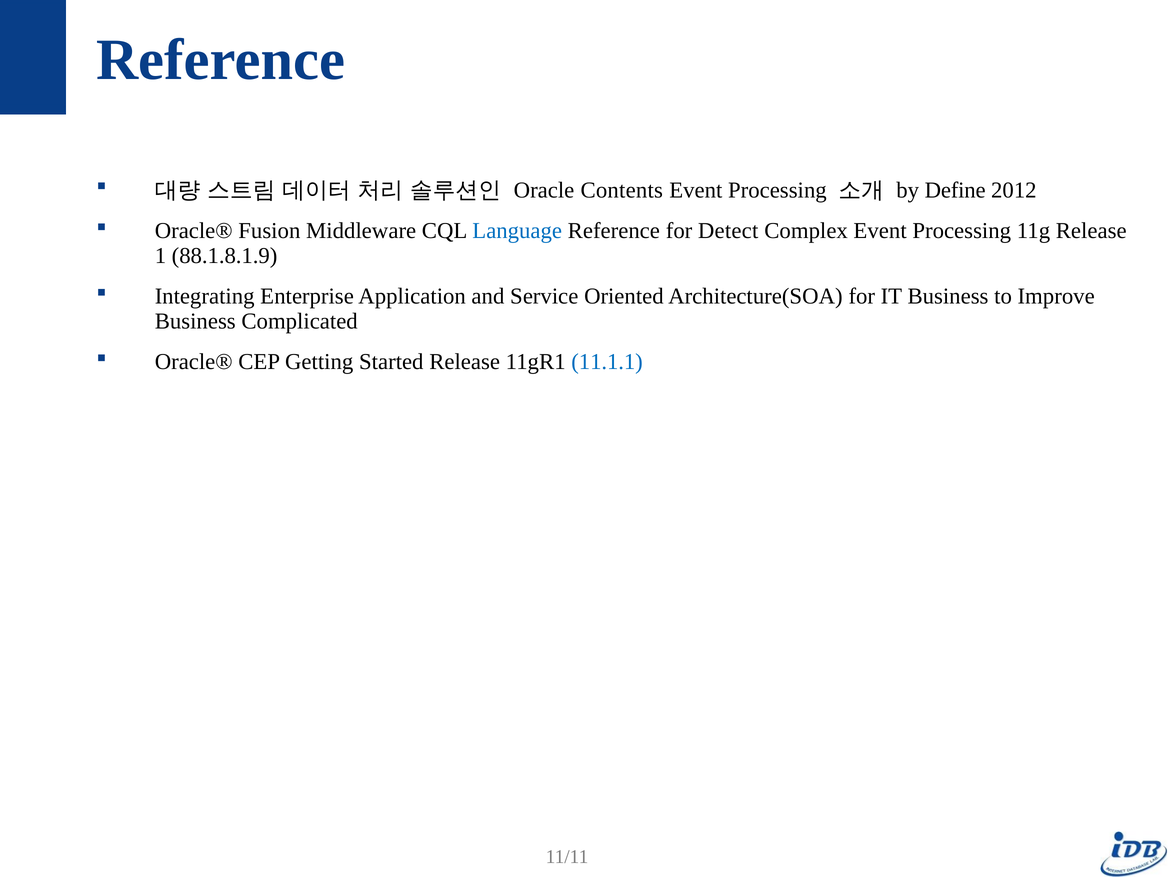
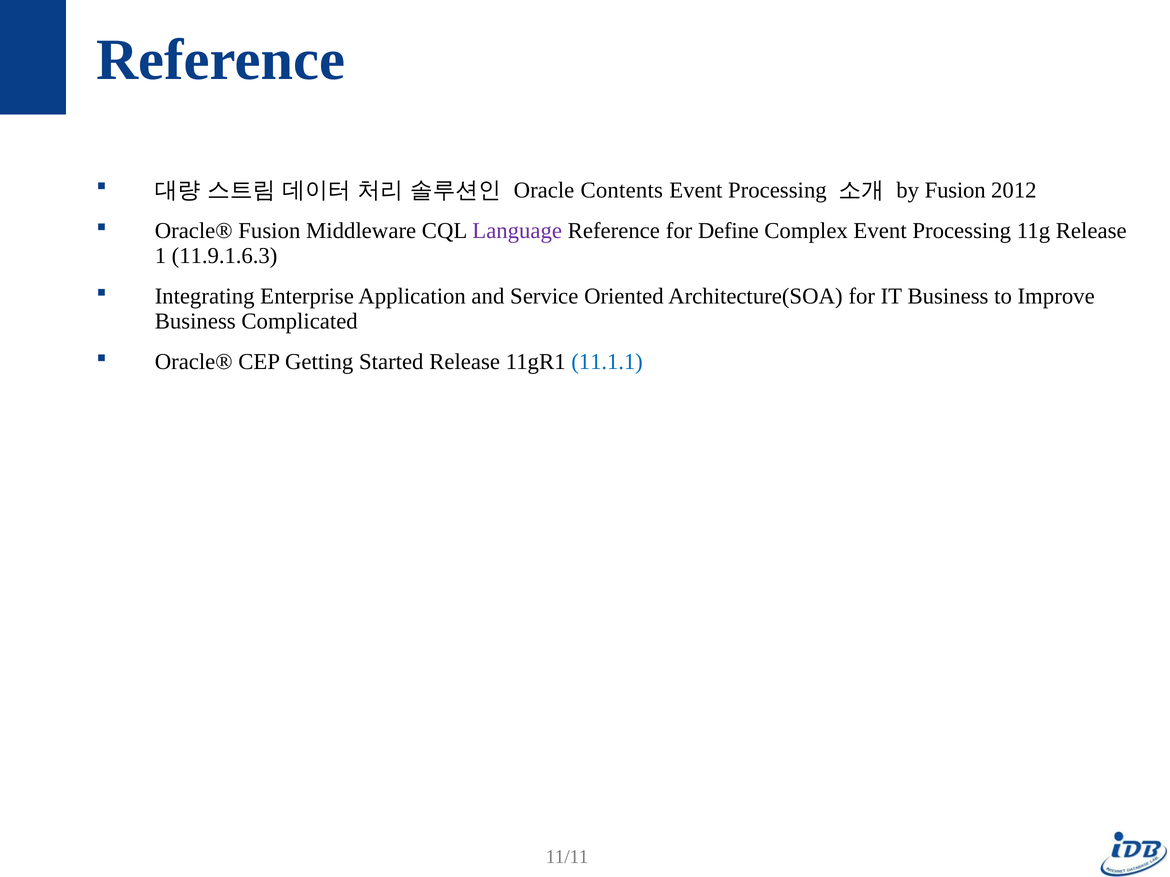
by Define: Define -> Fusion
Language colour: blue -> purple
Detect: Detect -> Define
88.1.8.1.9: 88.1.8.1.9 -> 11.9.1.6.3
